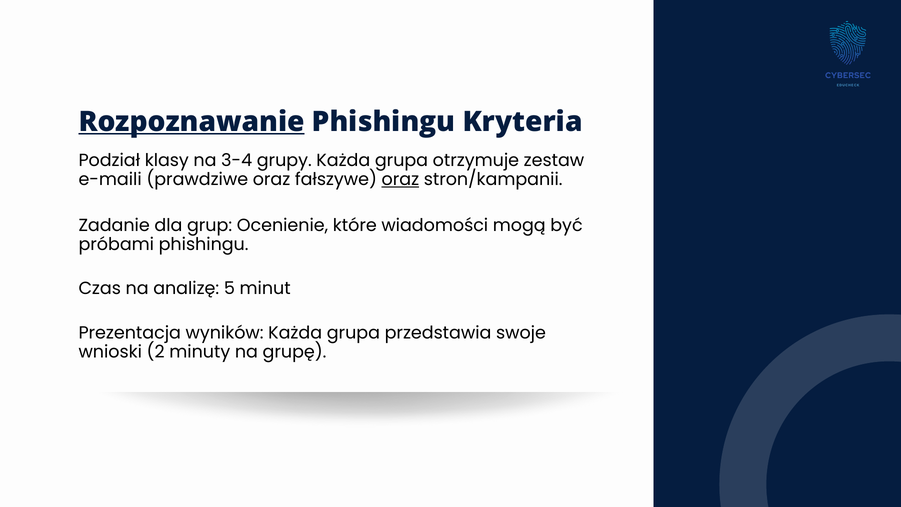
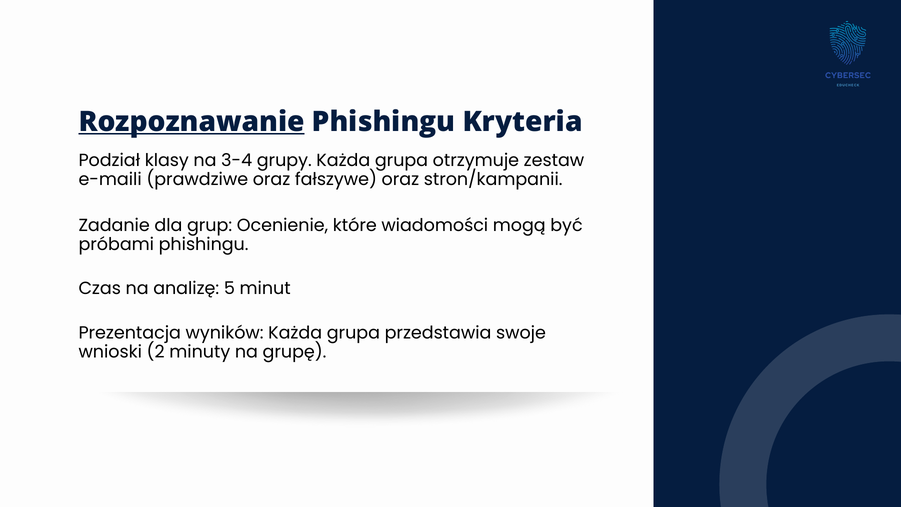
oraz at (400, 179) underline: present -> none
